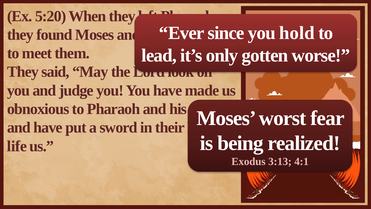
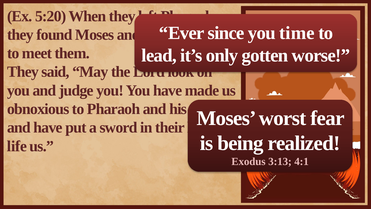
hold: hold -> time
